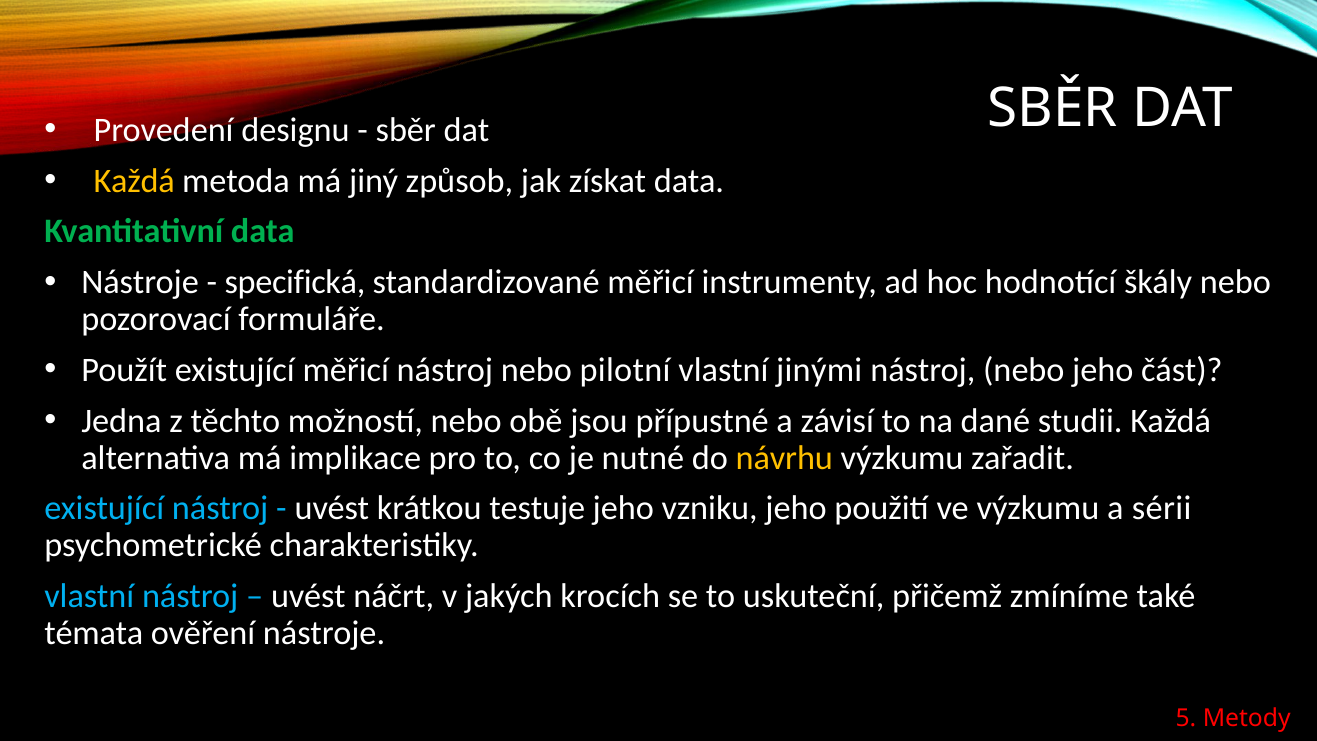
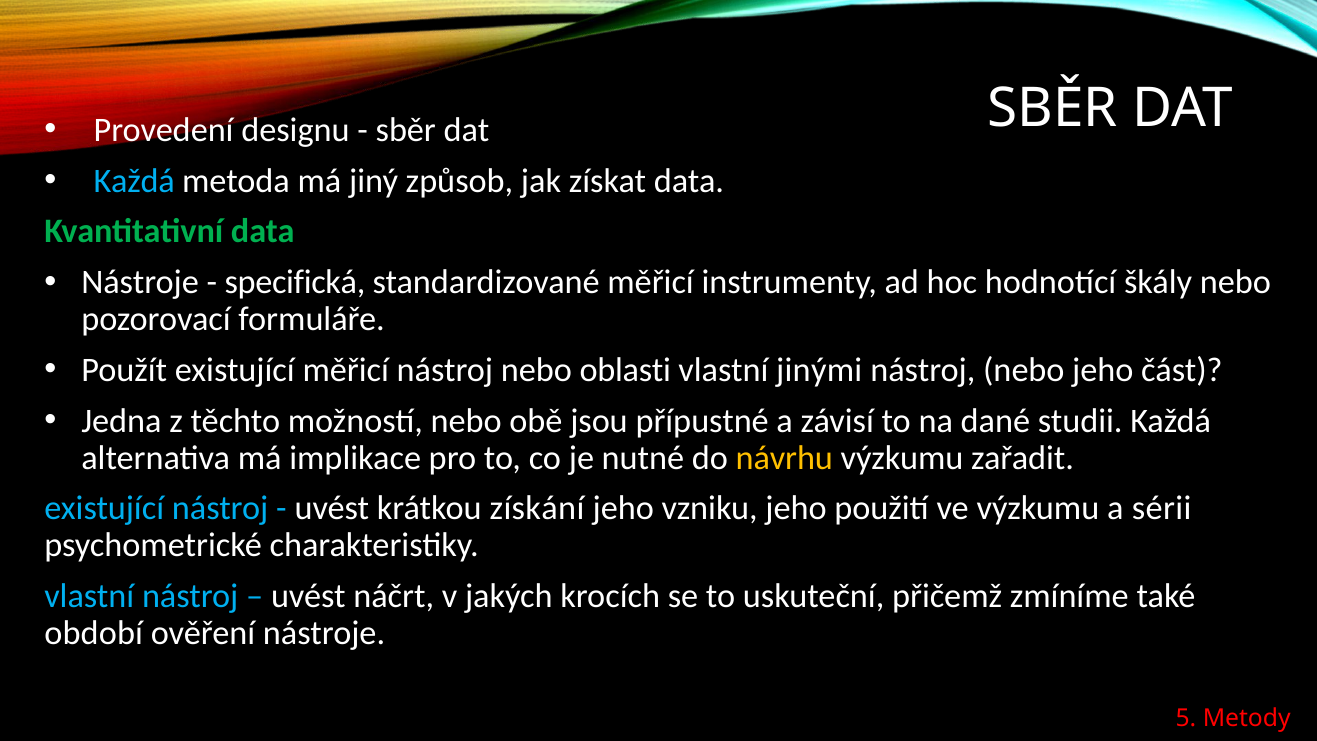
Každá at (134, 181) colour: yellow -> light blue
pilotní: pilotní -> oblasti
testuje: testuje -> získání
témata: témata -> období
